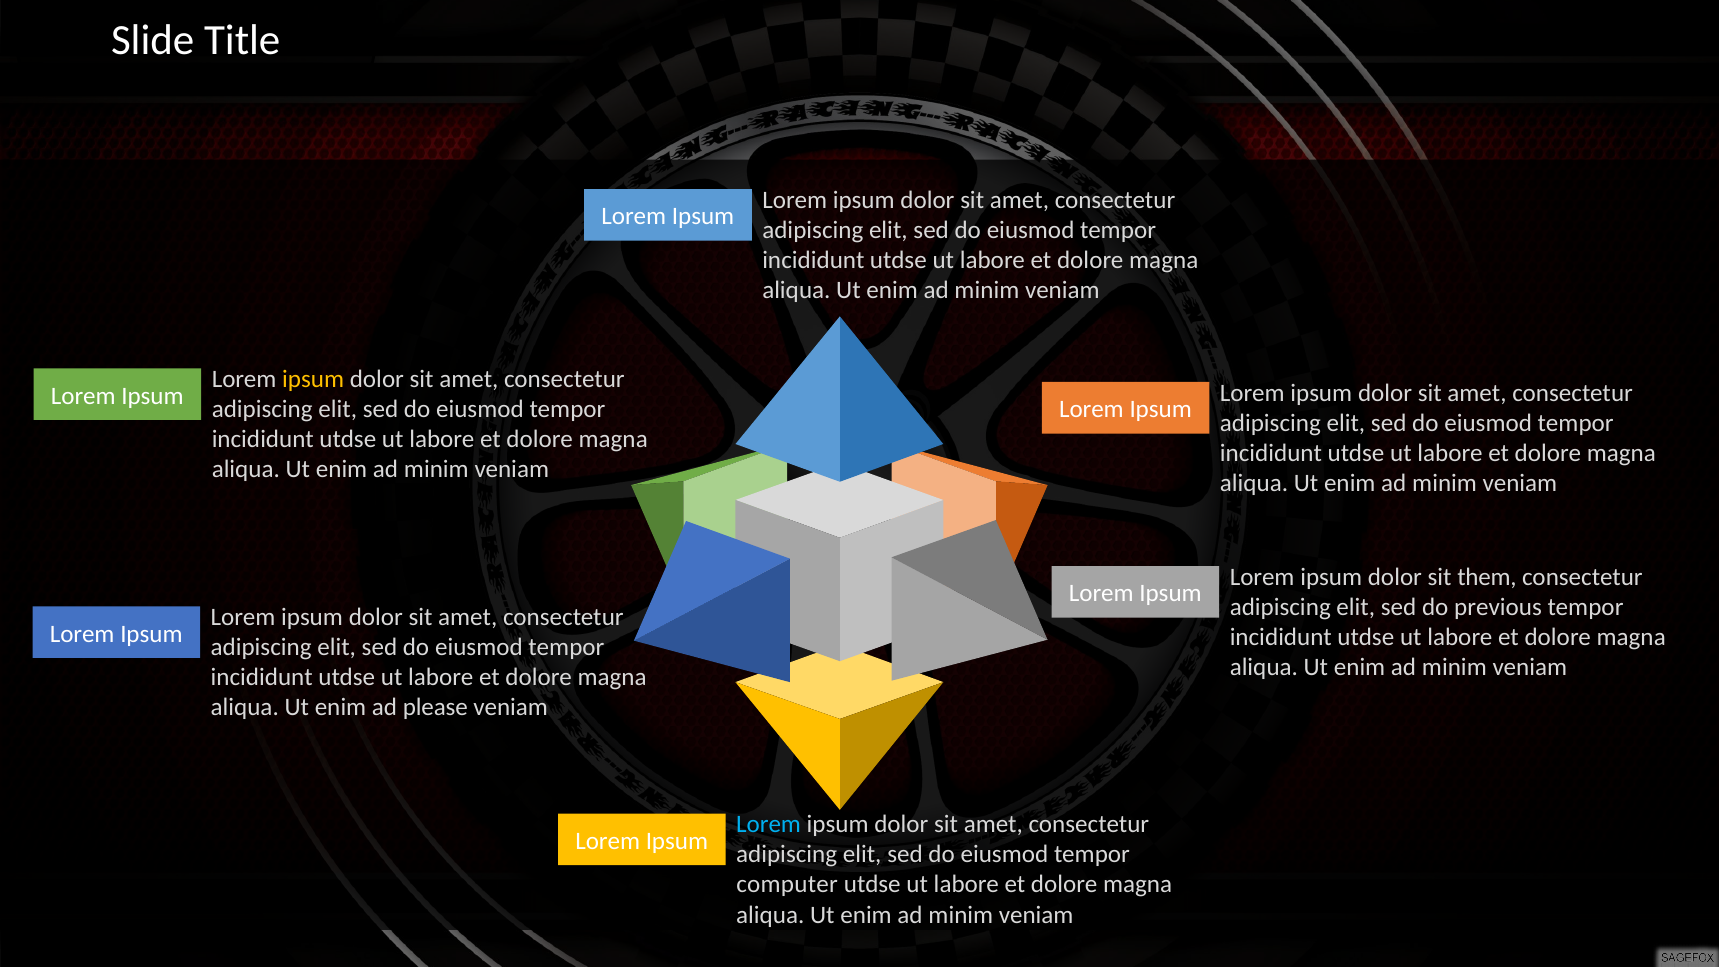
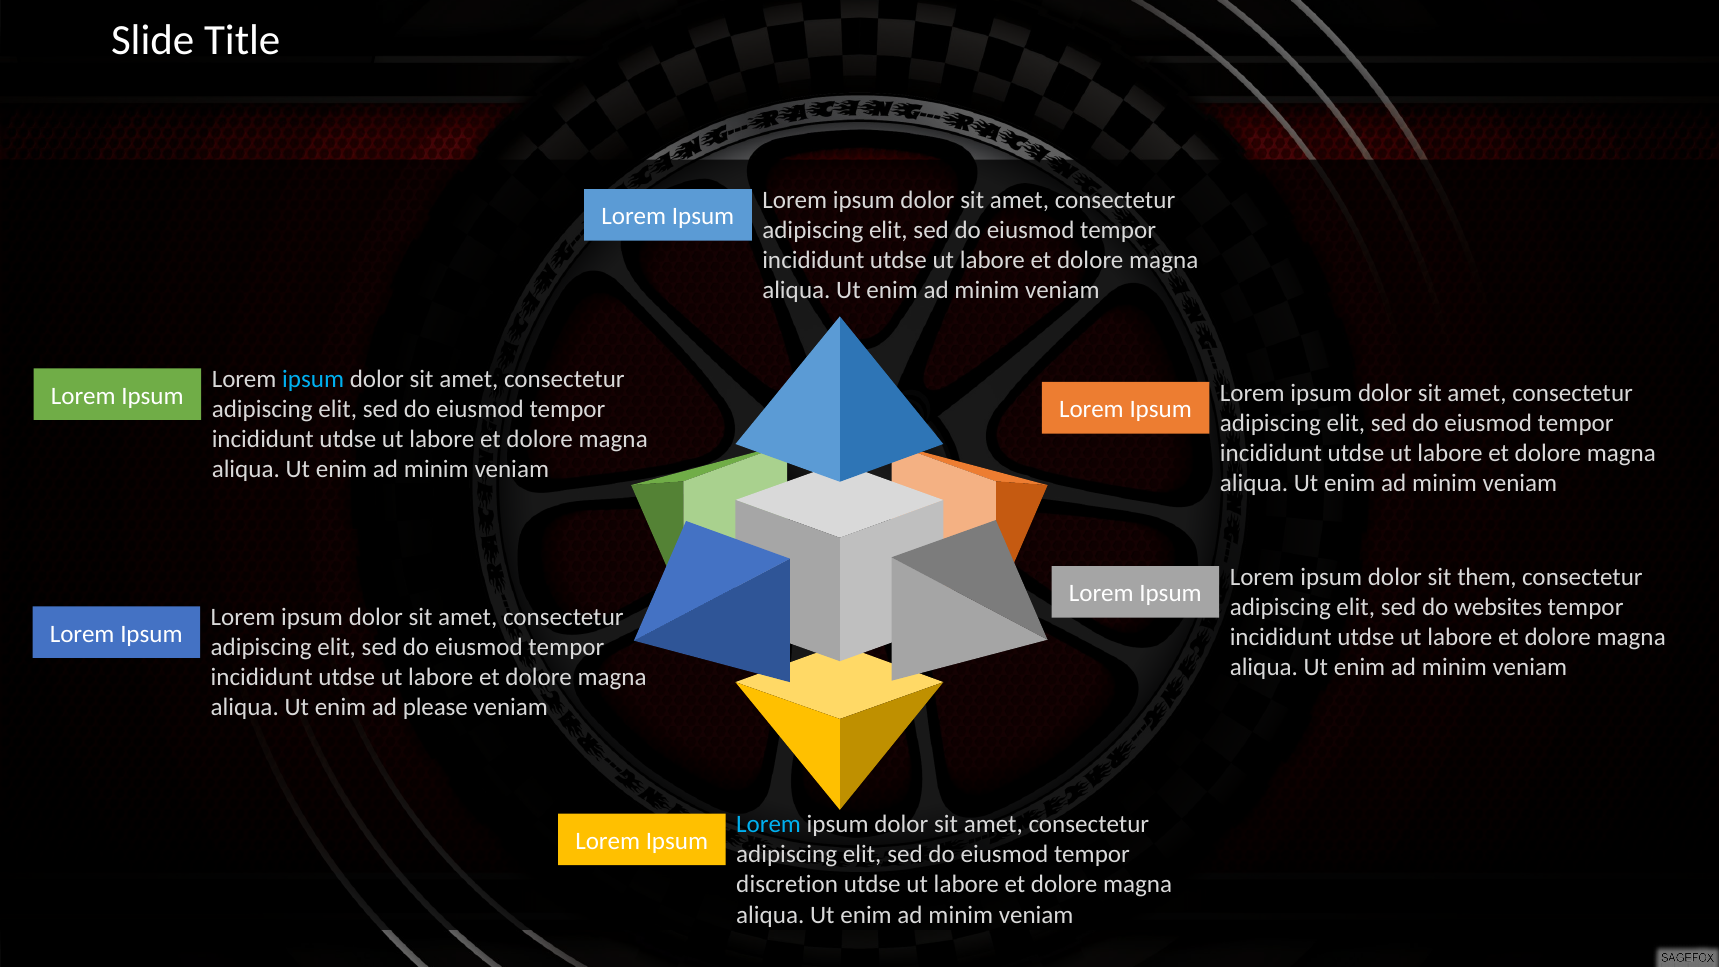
ipsum at (313, 379) colour: yellow -> light blue
previous: previous -> websites
computer: computer -> discretion
